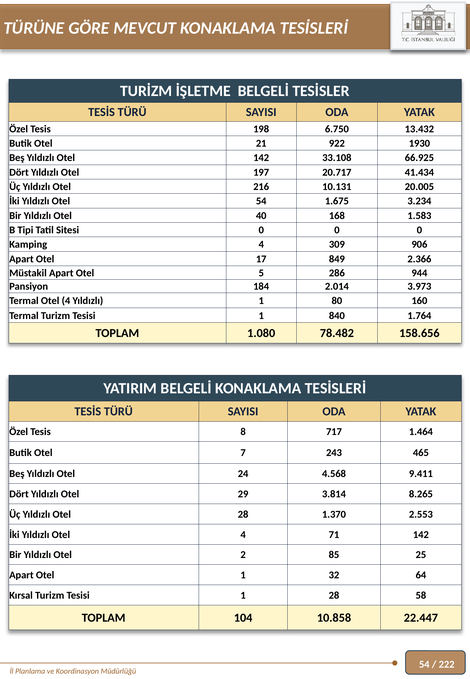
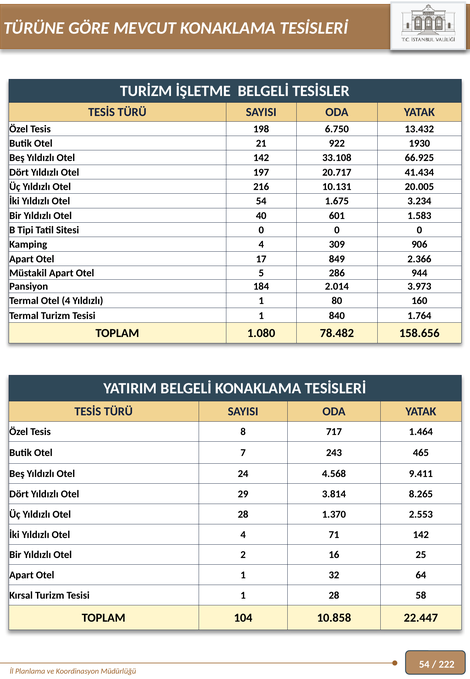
168: 168 -> 601
85: 85 -> 16
